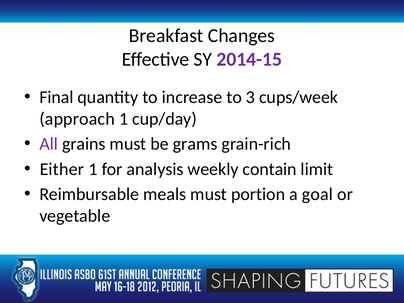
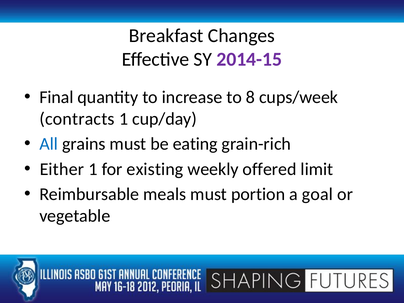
3: 3 -> 8
approach: approach -> contracts
All colour: purple -> blue
grams: grams -> eating
analysis: analysis -> existing
contain: contain -> offered
